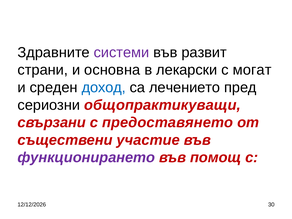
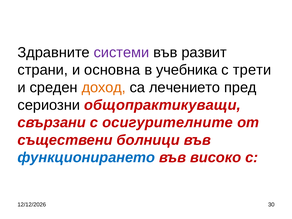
лекарски: лекарски -> учебника
могат: могат -> трети
доход colour: blue -> orange
предоставянето: предоставянето -> осигурителните
участие: участие -> болници
функционирането colour: purple -> blue
помощ: помощ -> високо
